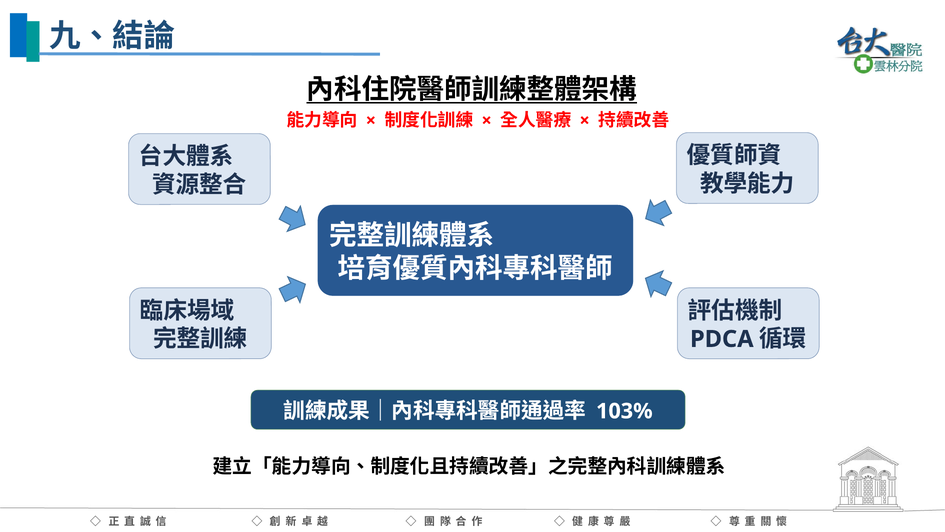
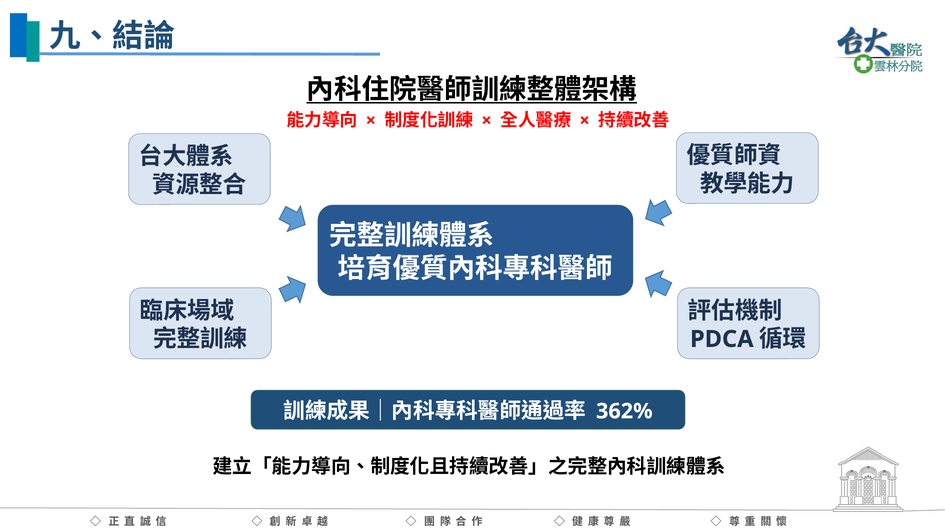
103%: 103% -> 362%
